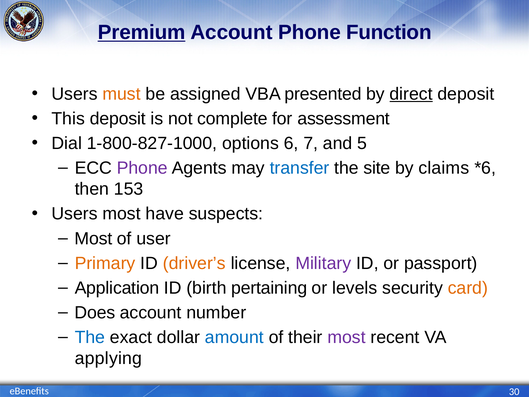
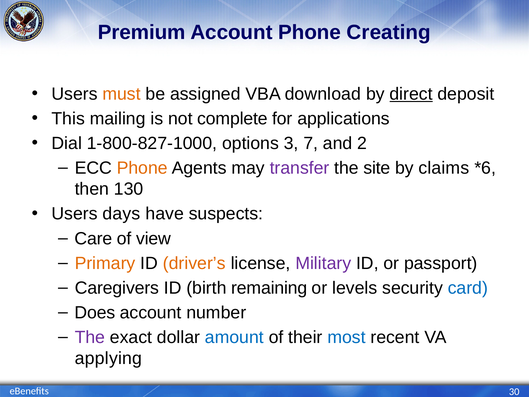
Premium underline: present -> none
Function: Function -> Creating
presented: presented -> download
This deposit: deposit -> mailing
assessment: assessment -> applications
6: 6 -> 3
5: 5 -> 2
Phone at (142, 168) colour: purple -> orange
transfer colour: blue -> purple
153: 153 -> 130
Users most: most -> days
Most at (93, 238): Most -> Care
user: user -> view
Application: Application -> Caregivers
pertaining: pertaining -> remaining
card colour: orange -> blue
The at (90, 337) colour: blue -> purple
most at (347, 337) colour: purple -> blue
